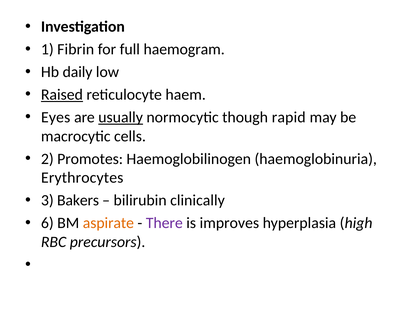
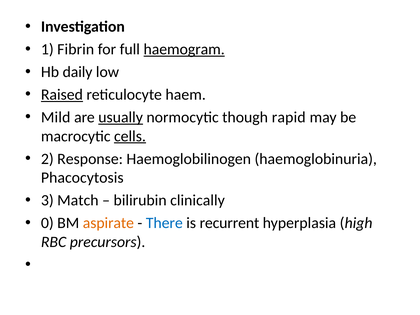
haemogram underline: none -> present
Eyes: Eyes -> Mild
cells underline: none -> present
Promotes: Promotes -> Response
Erythrocytes: Erythrocytes -> Phacocytosis
Bakers: Bakers -> Match
6: 6 -> 0
There colour: purple -> blue
improves: improves -> recurrent
